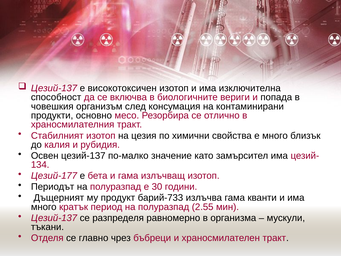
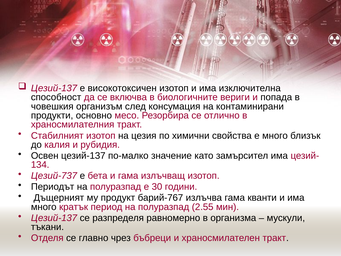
Цезий-177: Цезий-177 -> Цезий-737
барий-733: барий-733 -> барий-767
